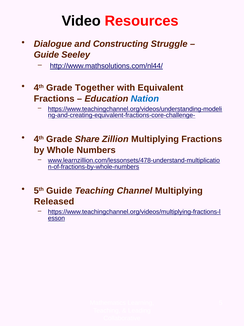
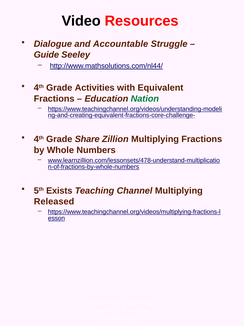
Constructing: Constructing -> Accountable
Together: Together -> Activities
Nation colour: blue -> green
5th Guide: Guide -> Exists
